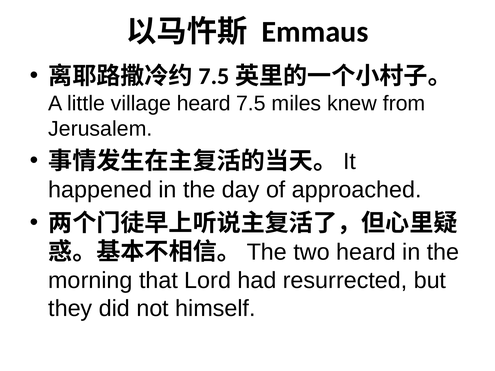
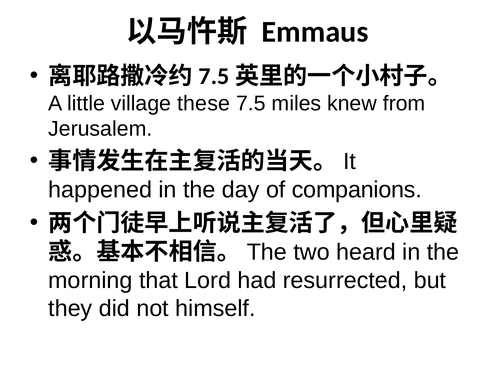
village heard: heard -> these
approached: approached -> companions
